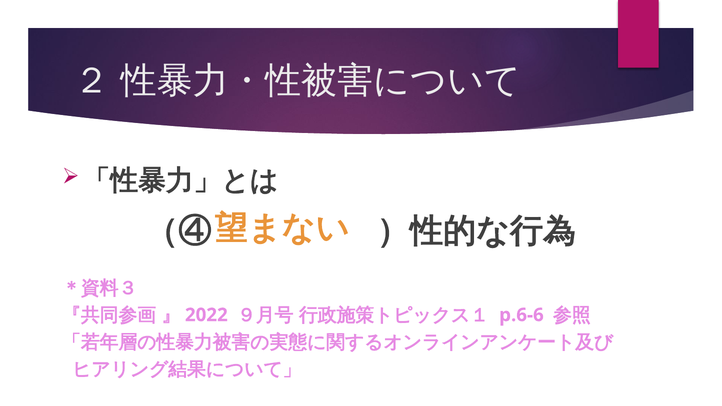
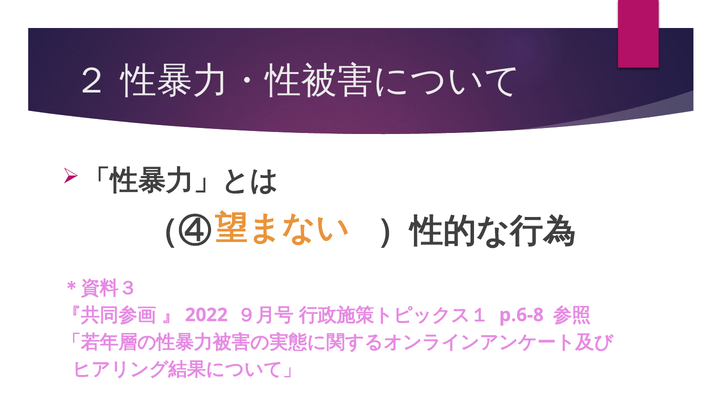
p.6-6: p.6-6 -> p.6-8
